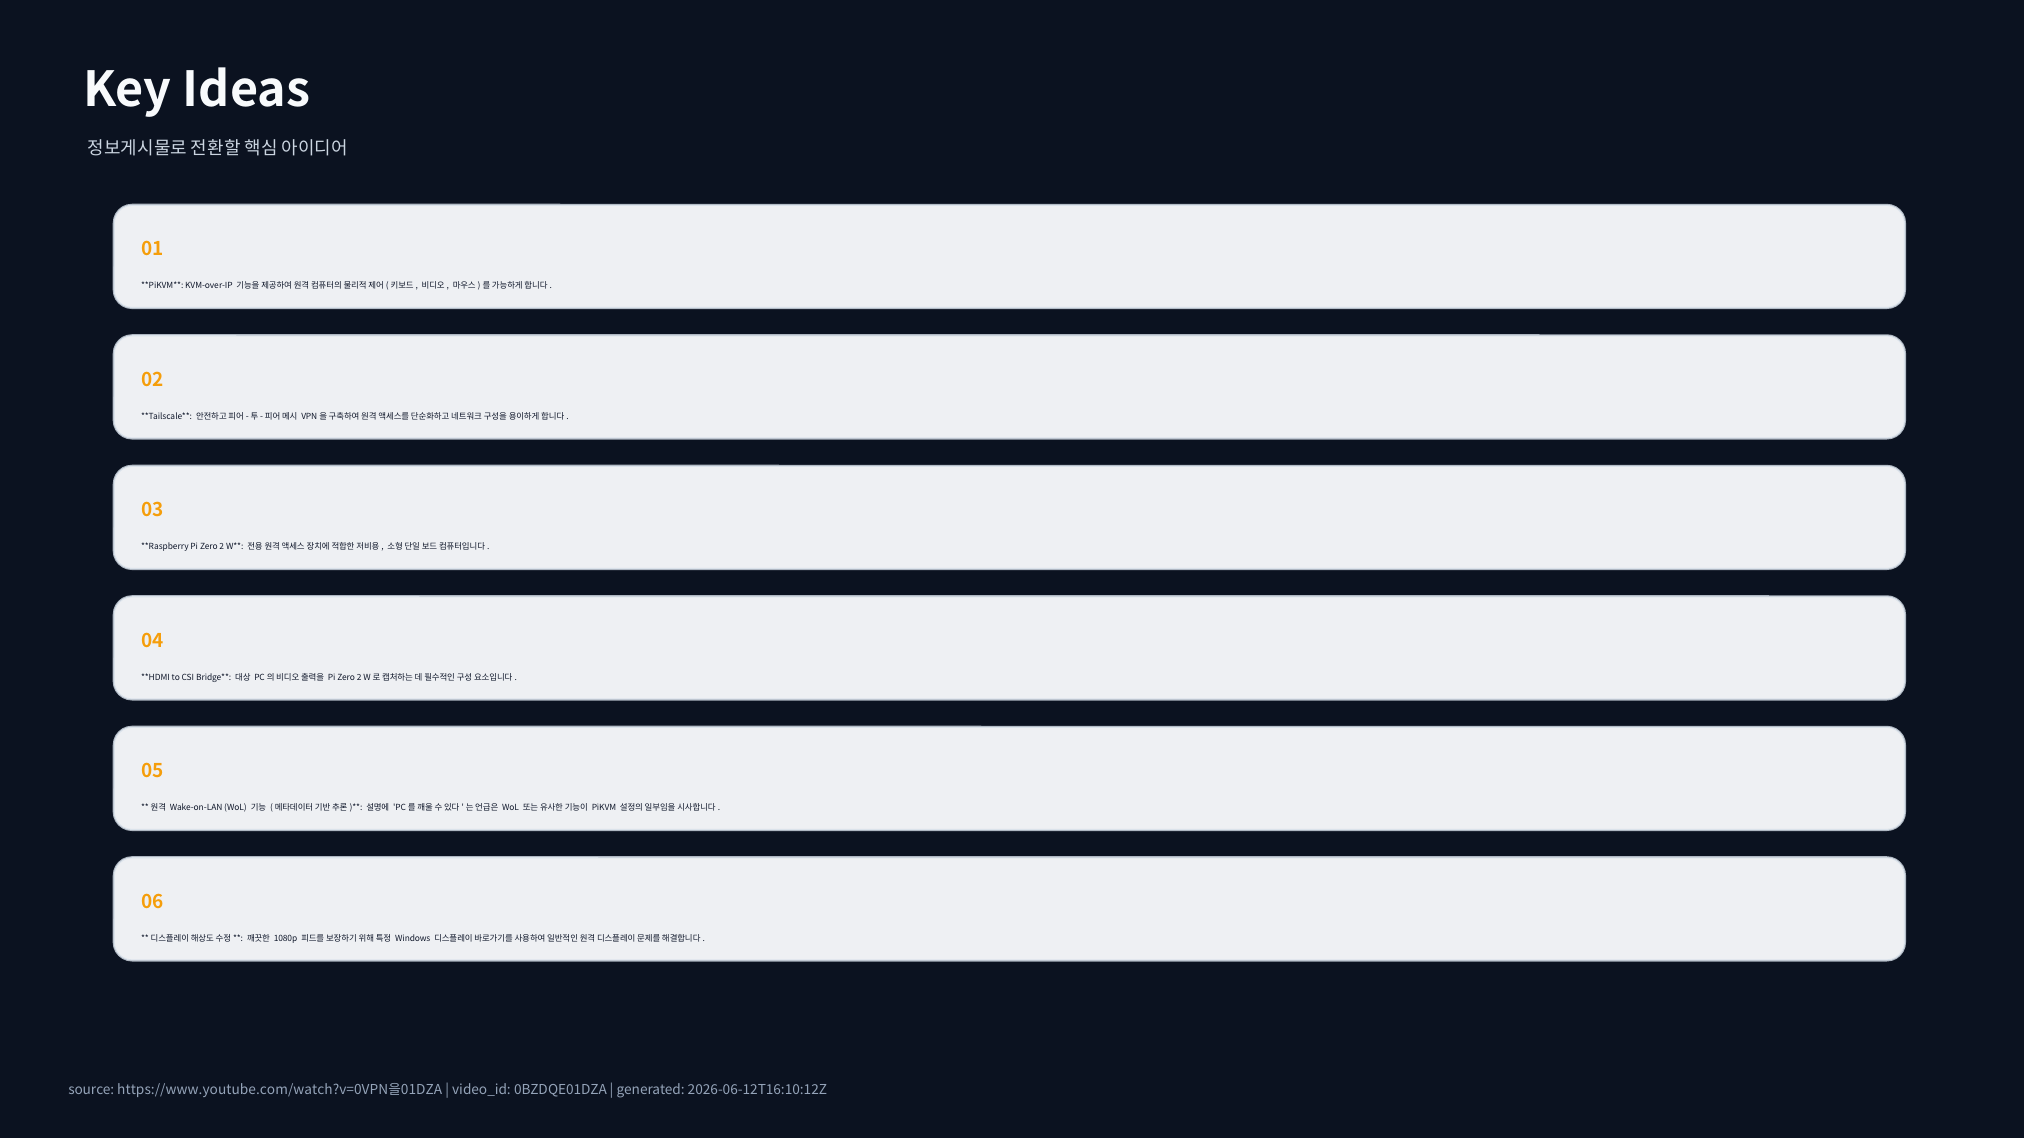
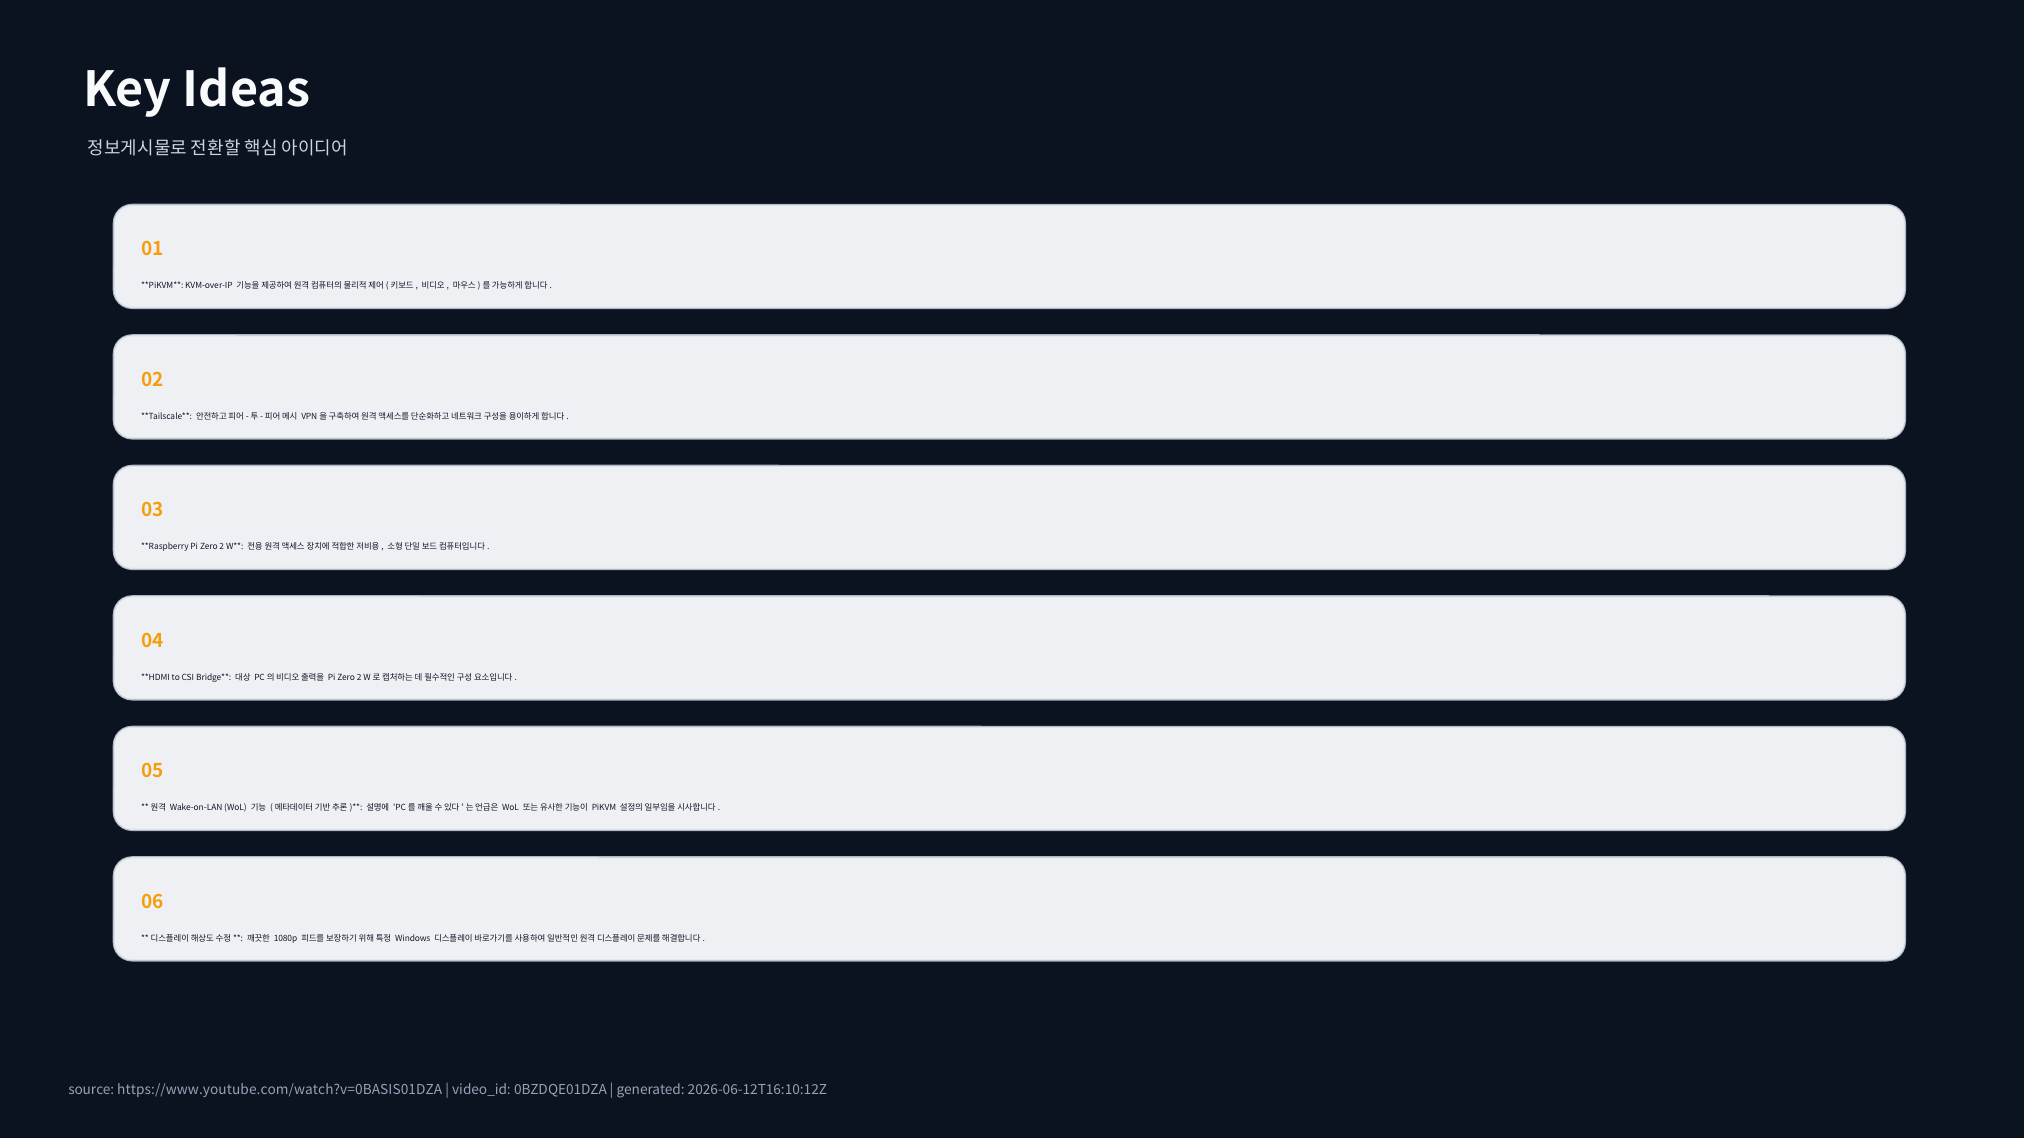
https://www.youtube.com/watch?v=0VPN을01DZA: https://www.youtube.com/watch?v=0VPN을01DZA -> https://www.youtube.com/watch?v=0BASIS01DZA
